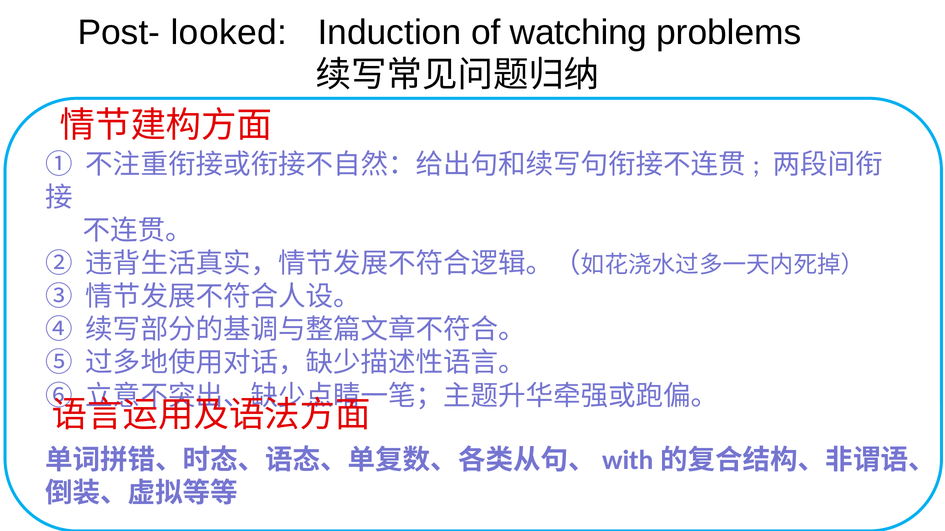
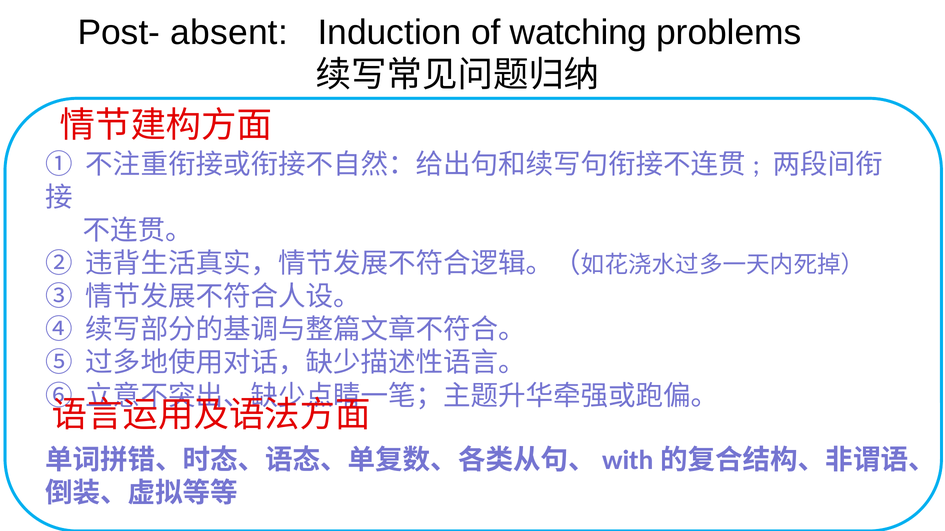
looked: looked -> absent
